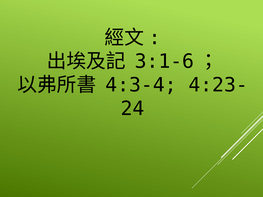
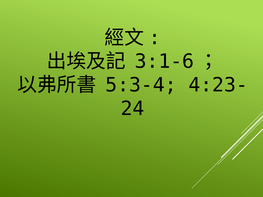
4:3-4: 4:3-4 -> 5:3-4
